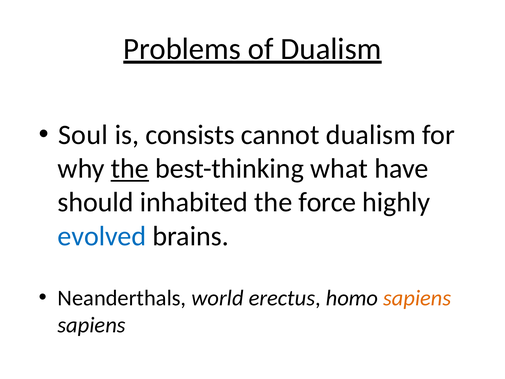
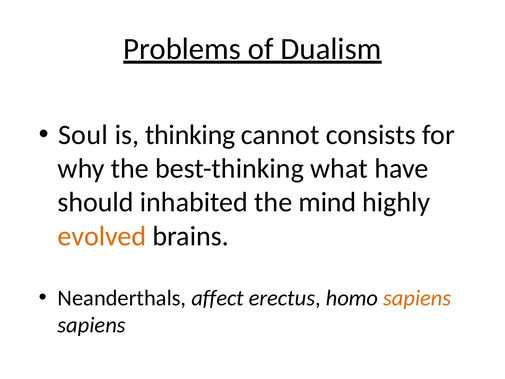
consists: consists -> thinking
cannot dualism: dualism -> consists
the at (130, 169) underline: present -> none
force: force -> mind
evolved colour: blue -> orange
world: world -> affect
